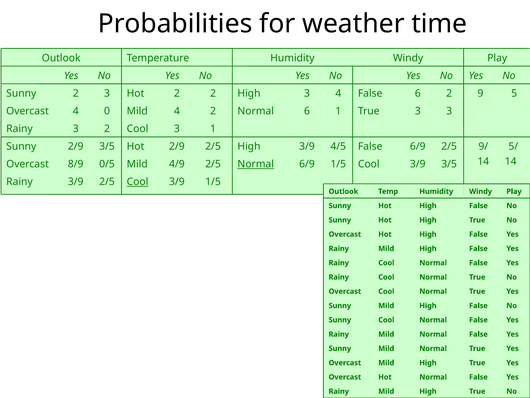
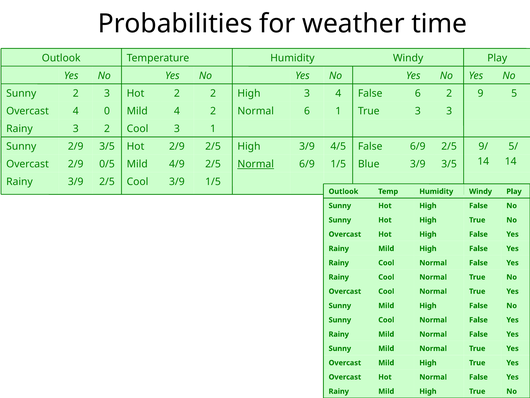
8/9 at (76, 164): 8/9 -> 2/9
Cool at (369, 164): Cool -> Blue
Cool at (138, 182) underline: present -> none
